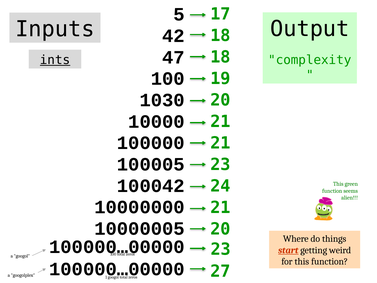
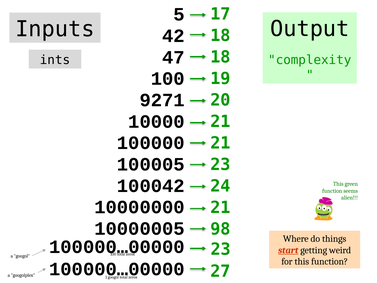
ints underline: present -> none
1030: 1030 -> 9271
10000005 20: 20 -> 98
